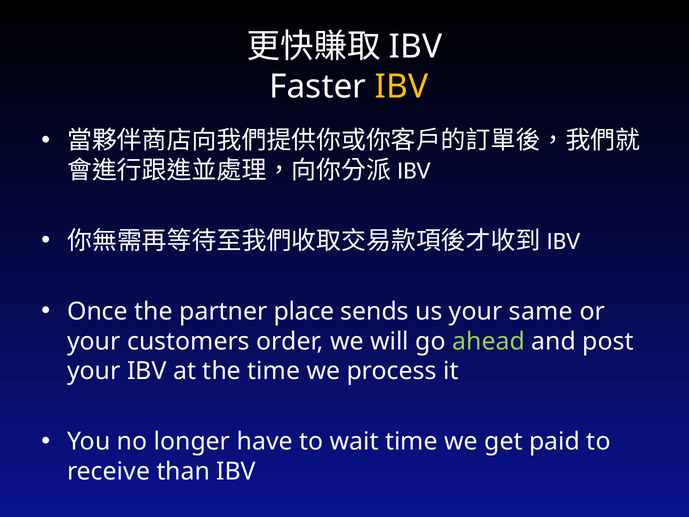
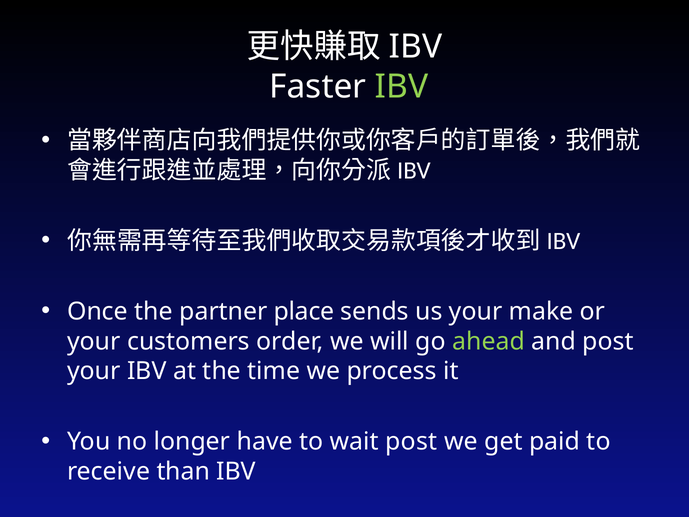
IBV at (402, 87) colour: yellow -> light green
same: same -> make
wait time: time -> post
